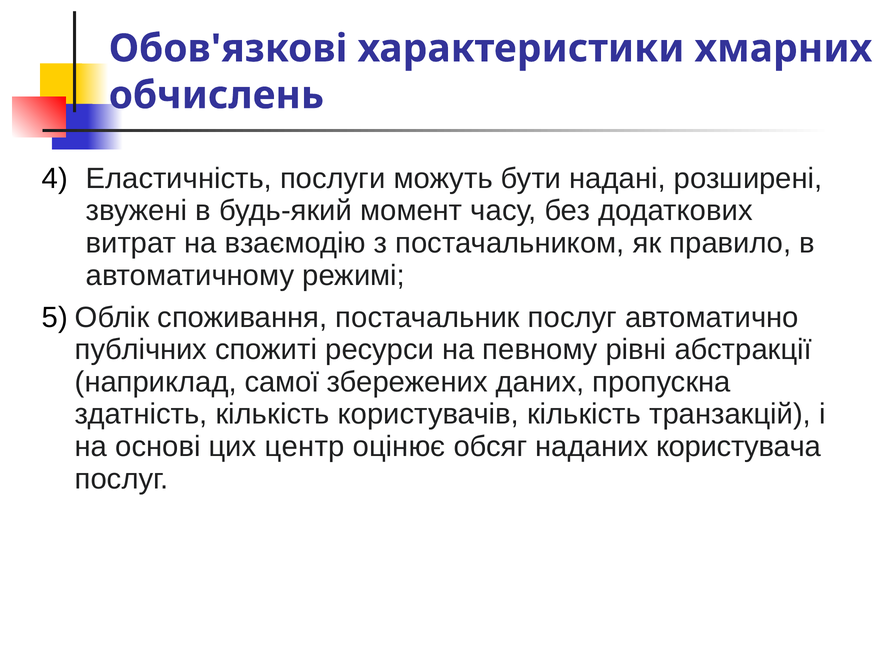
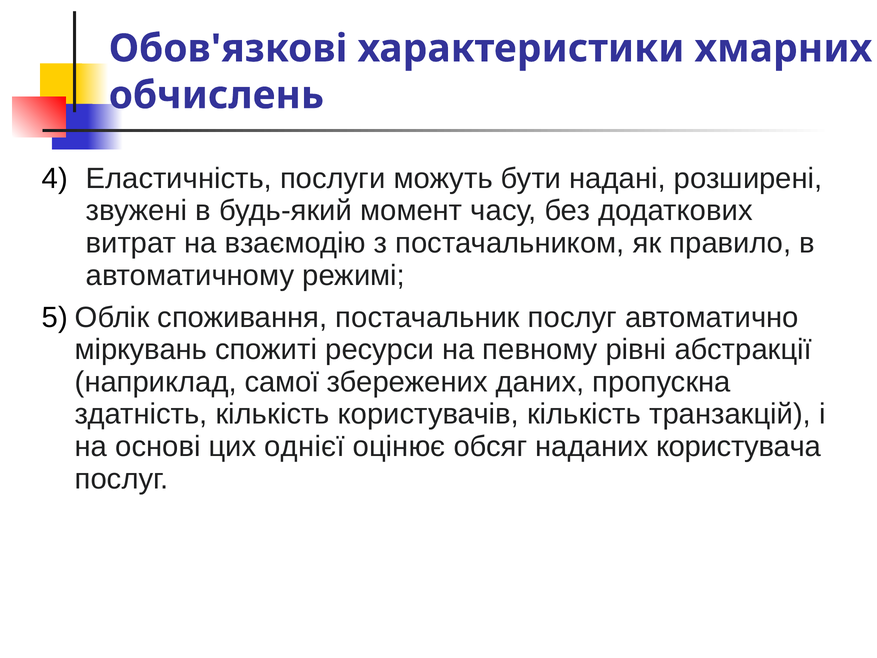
публічних: публічних -> міркувань
центр: центр -> однієї
